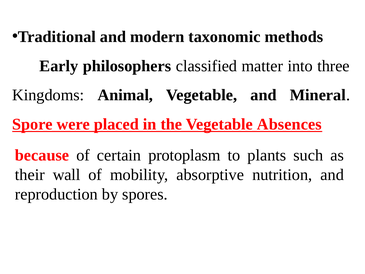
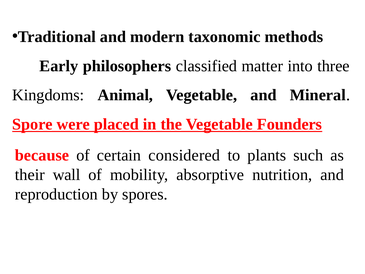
Absences: Absences -> Founders
protoplasm: protoplasm -> considered
